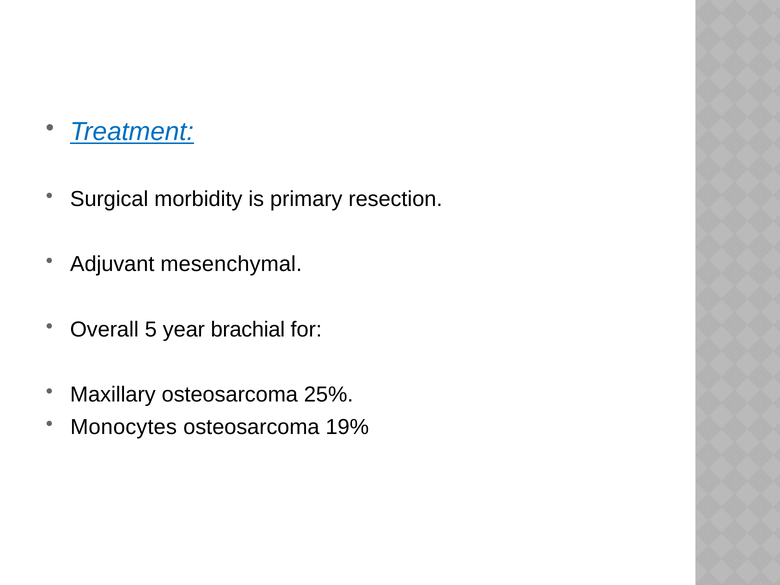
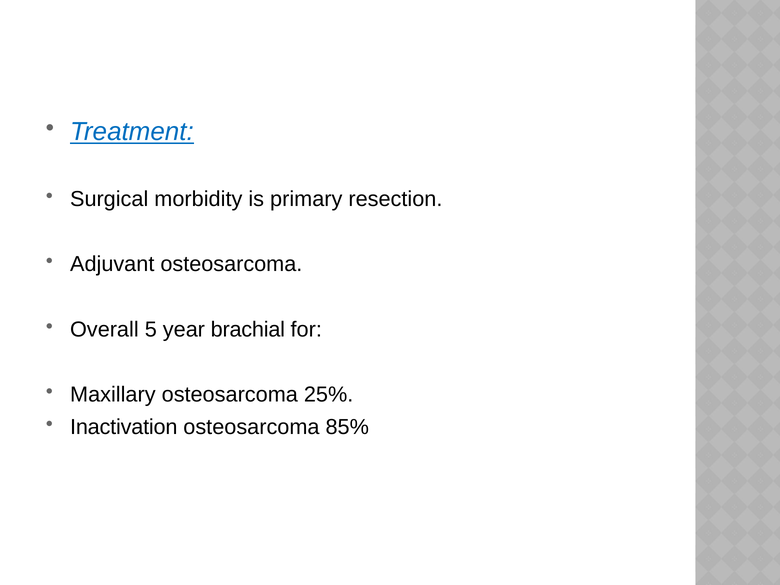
Adjuvant mesenchymal: mesenchymal -> osteosarcoma
Monocytes: Monocytes -> Inactivation
19%: 19% -> 85%
